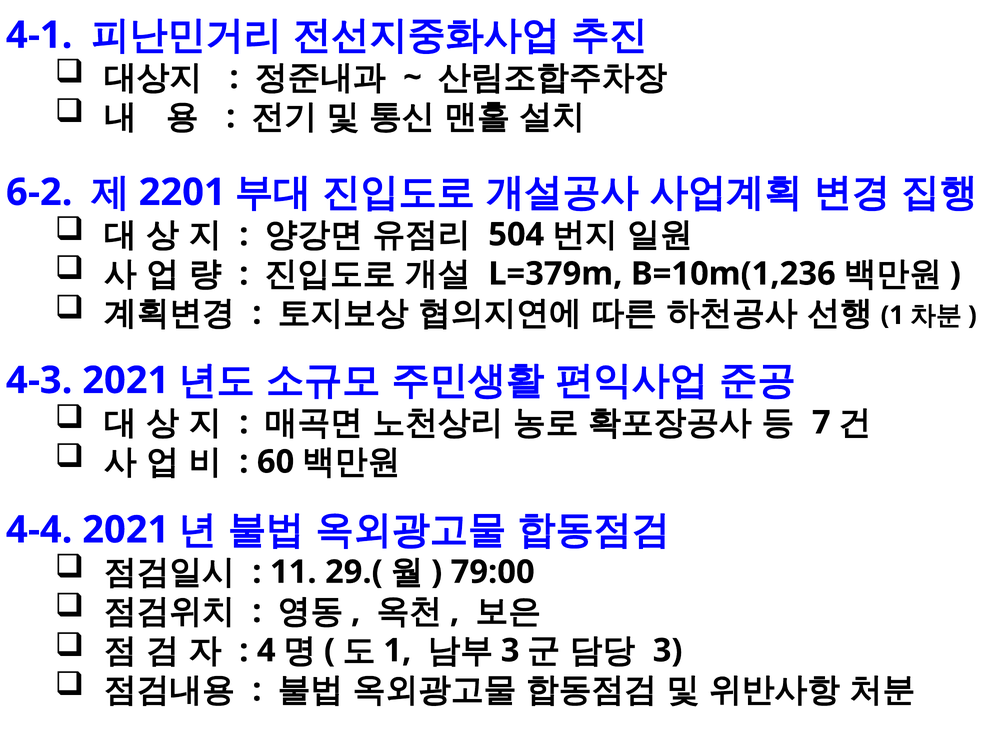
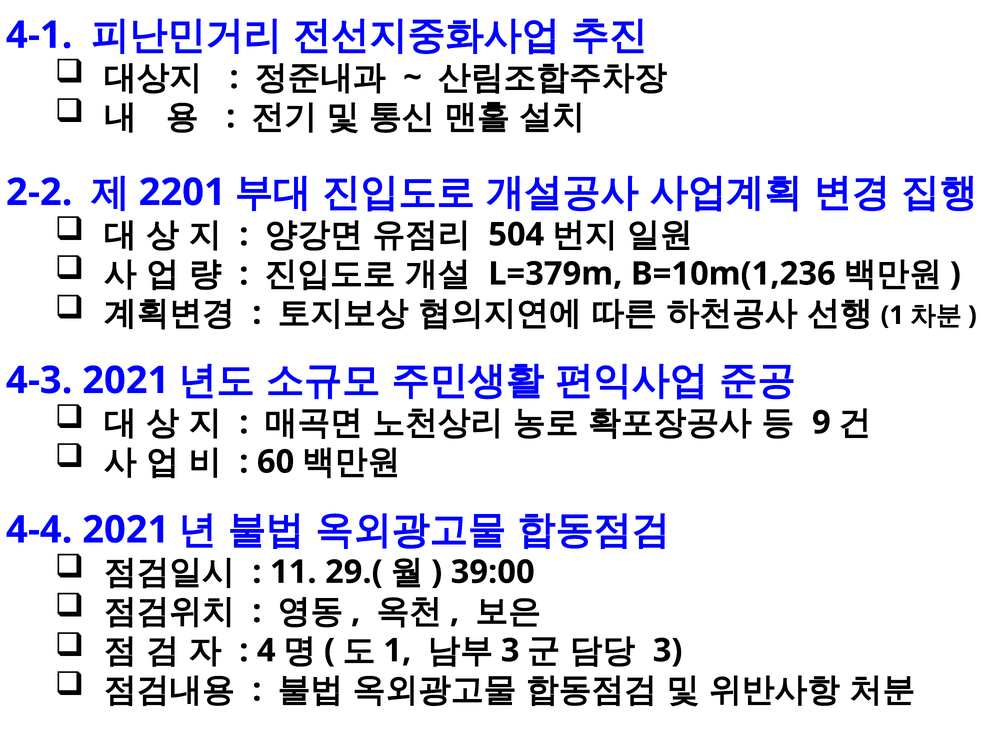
6-2: 6-2 -> 2-2
7: 7 -> 9
79:00: 79:00 -> 39:00
